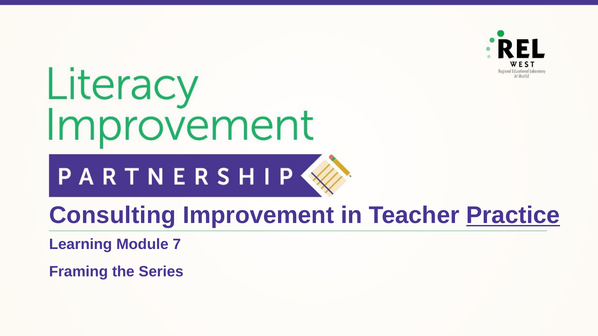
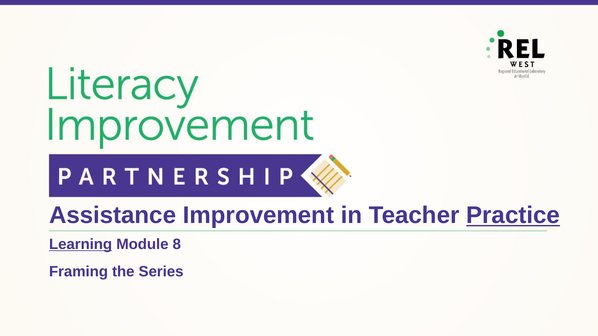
Consulting: Consulting -> Assistance
Learning underline: none -> present
7: 7 -> 8
